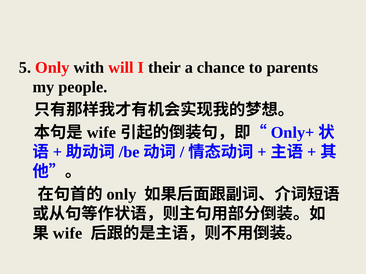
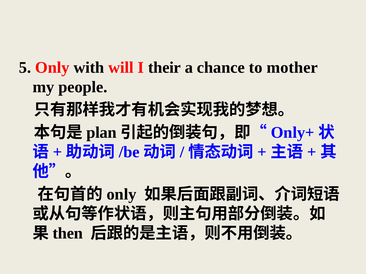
parents: parents -> mother
wife at (101, 133): wife -> plan
wife at (68, 234): wife -> then
